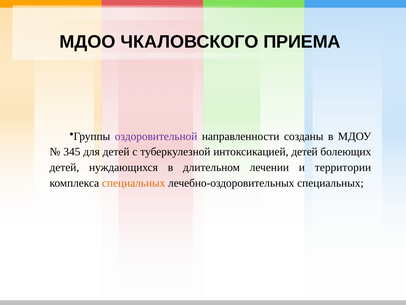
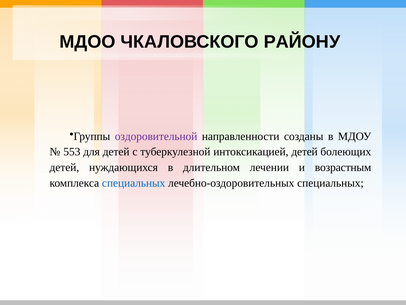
ПРИЕМА: ПРИЕМА -> РАЙОНУ
345: 345 -> 553
территории: территории -> возрастным
специальных at (134, 183) colour: orange -> blue
